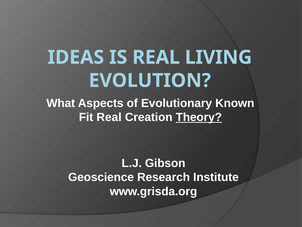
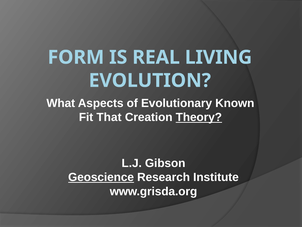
IDEAS: IDEAS -> FORM
Fit Real: Real -> That
Geoscience underline: none -> present
